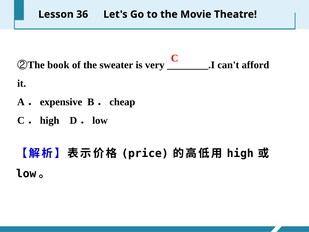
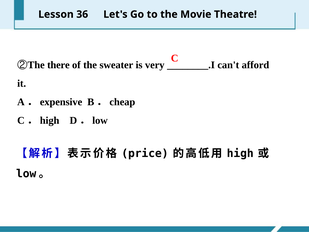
book: book -> there
